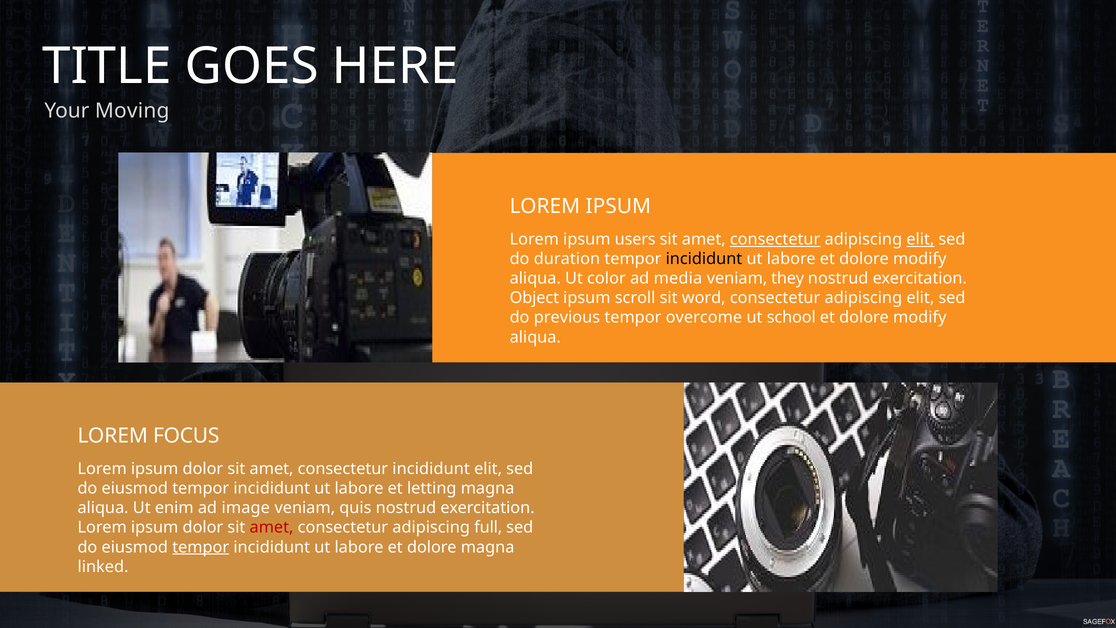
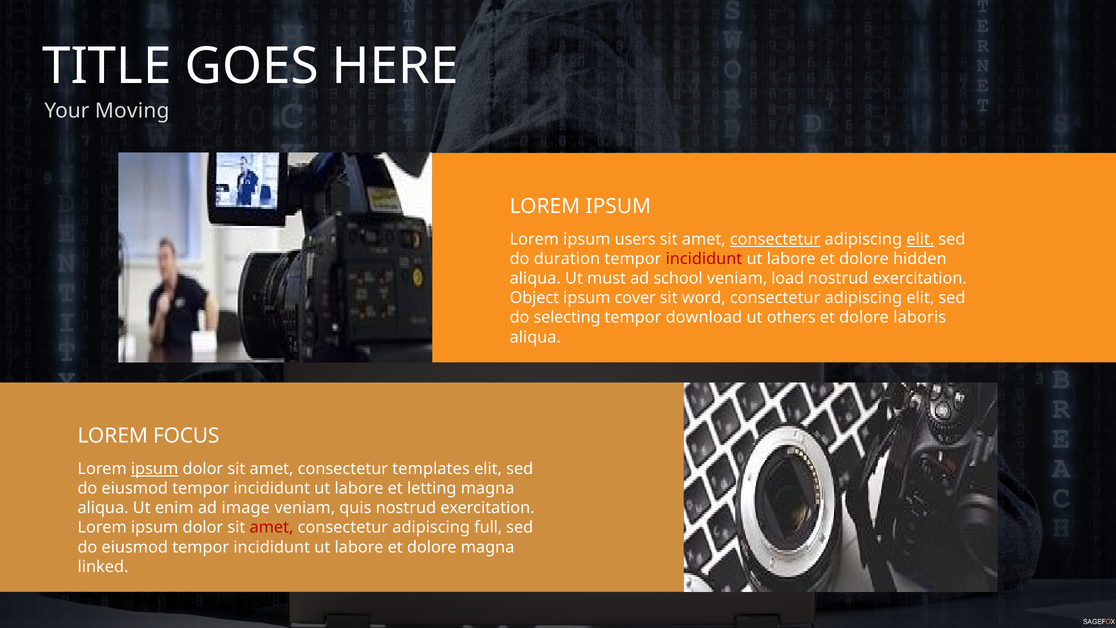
incididunt at (704, 259) colour: black -> red
labore et dolore modify: modify -> hidden
color: color -> must
media: media -> school
they: they -> load
scroll: scroll -> cover
previous: previous -> selecting
overcome: overcome -> download
school: school -> others
modify at (920, 317): modify -> laboris
ipsum at (155, 469) underline: none -> present
consectetur incididunt: incididunt -> templates
tempor at (201, 547) underline: present -> none
